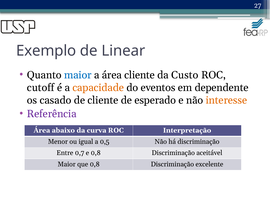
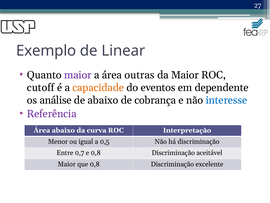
maior at (78, 75) colour: blue -> purple
área cliente: cliente -> outras
da Custo: Custo -> Maior
casado: casado -> análise
de cliente: cliente -> abaixo
esperado: esperado -> cobrança
interesse colour: orange -> blue
